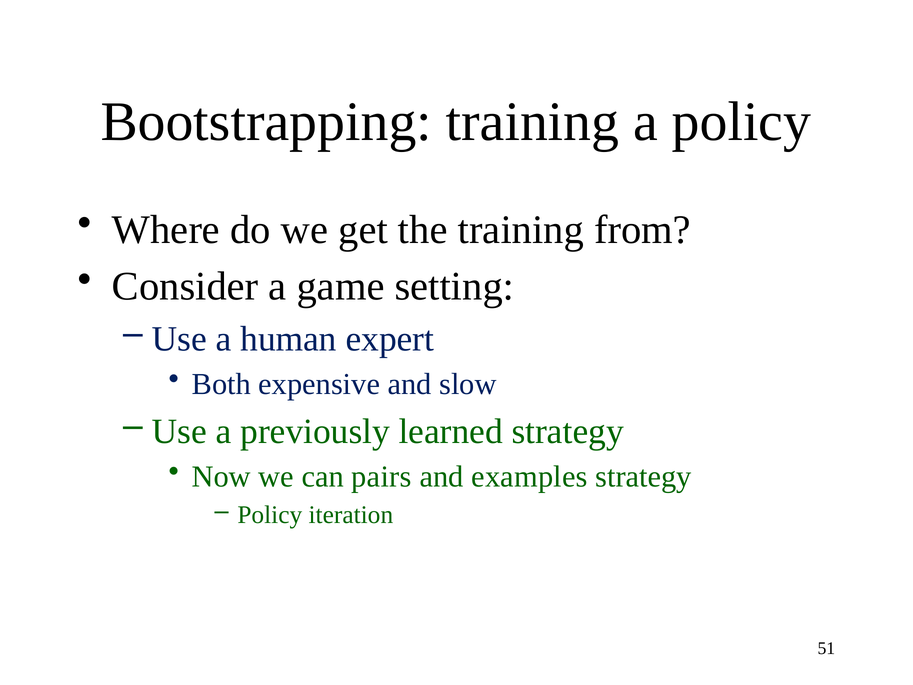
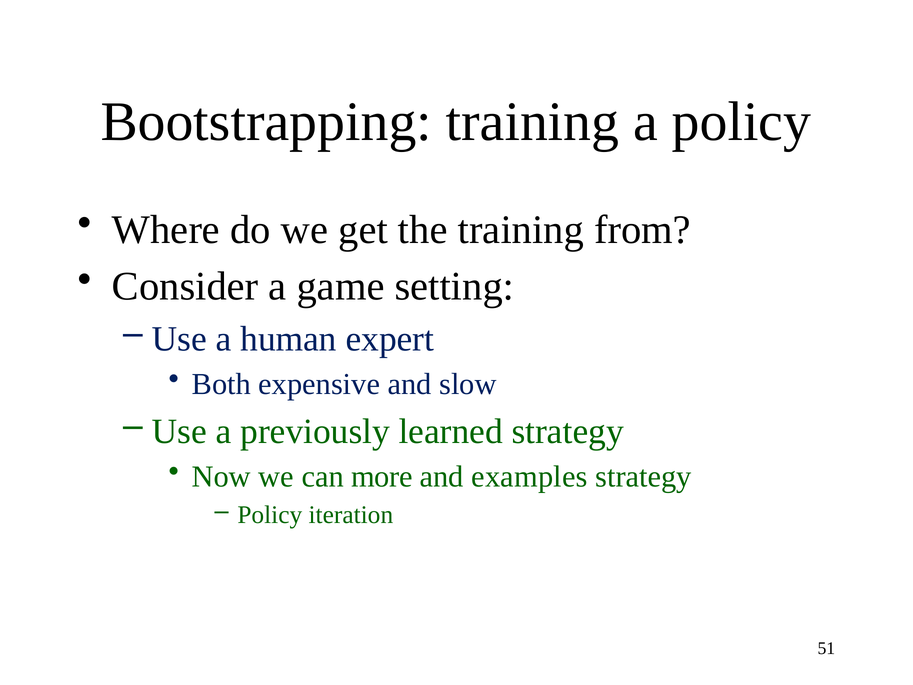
pairs: pairs -> more
